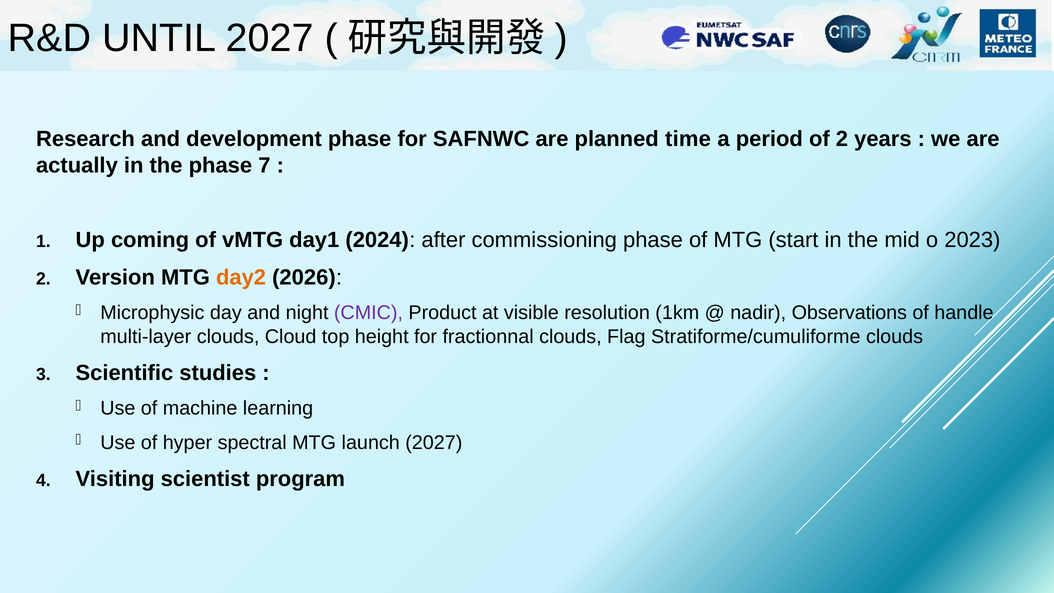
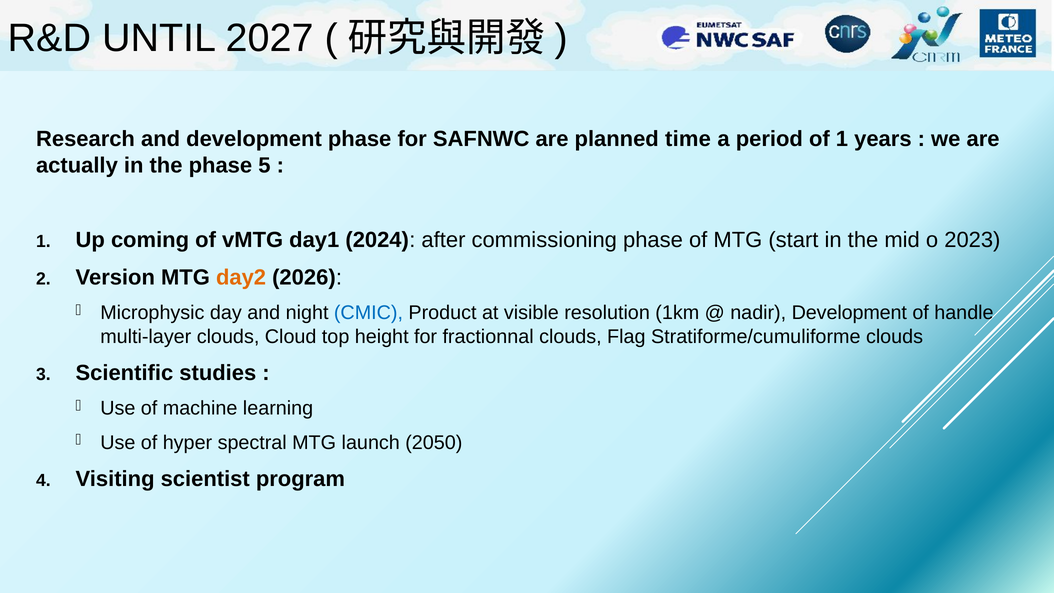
of 2: 2 -> 1
7: 7 -> 5
CMIC colour: purple -> blue
nadir Observations: Observations -> Development
launch 2027: 2027 -> 2050
